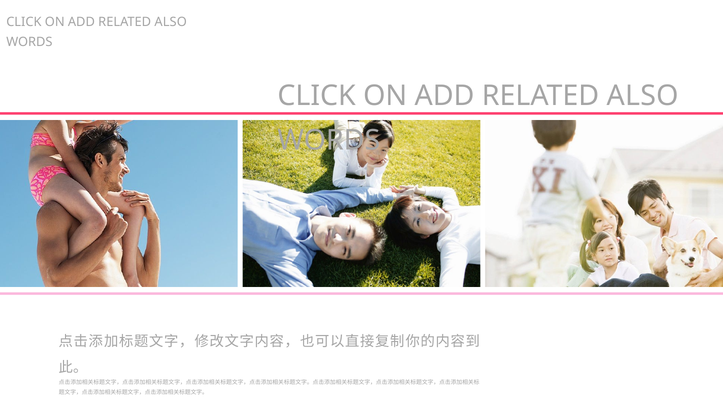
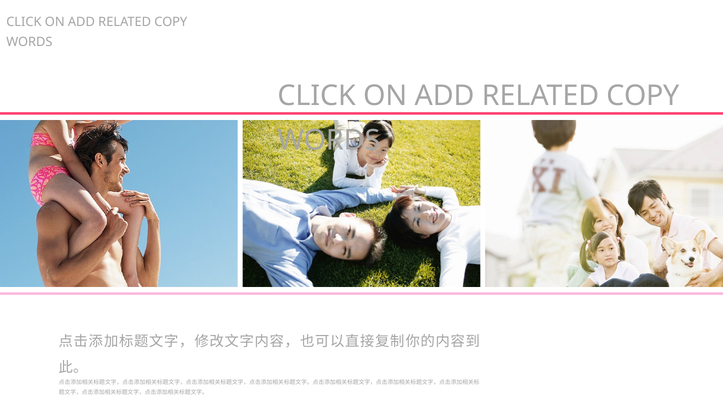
ALSO at (171, 22): ALSO -> COPY
ALSO at (643, 96): ALSO -> COPY
